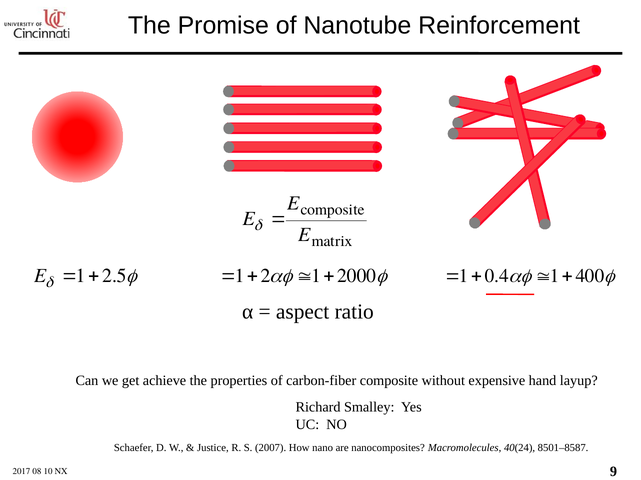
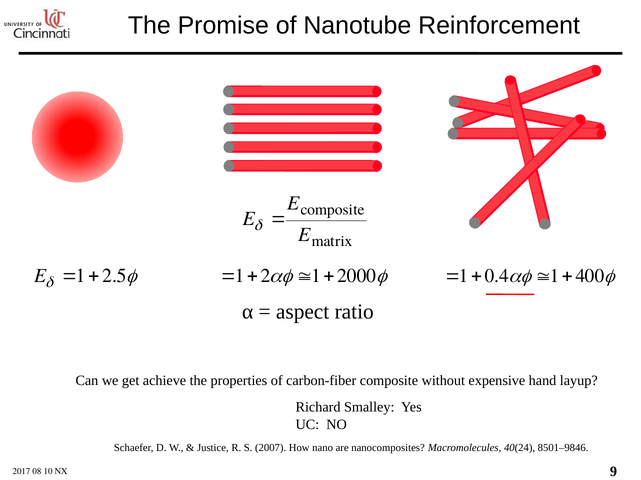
8501–8587: 8501–8587 -> 8501–9846
